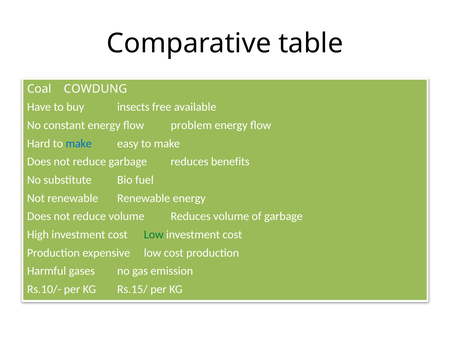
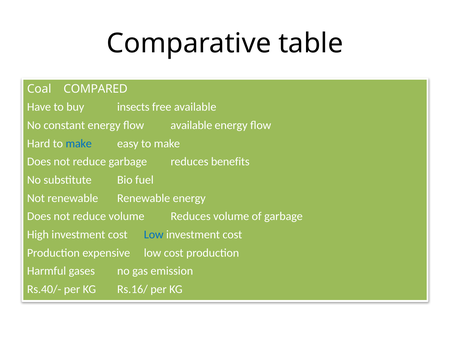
COWDUNG: COWDUNG -> COMPARED
flow problem: problem -> available
Low at (154, 235) colour: green -> blue
Rs.10/-: Rs.10/- -> Rs.40/-
Rs.15/: Rs.15/ -> Rs.16/
